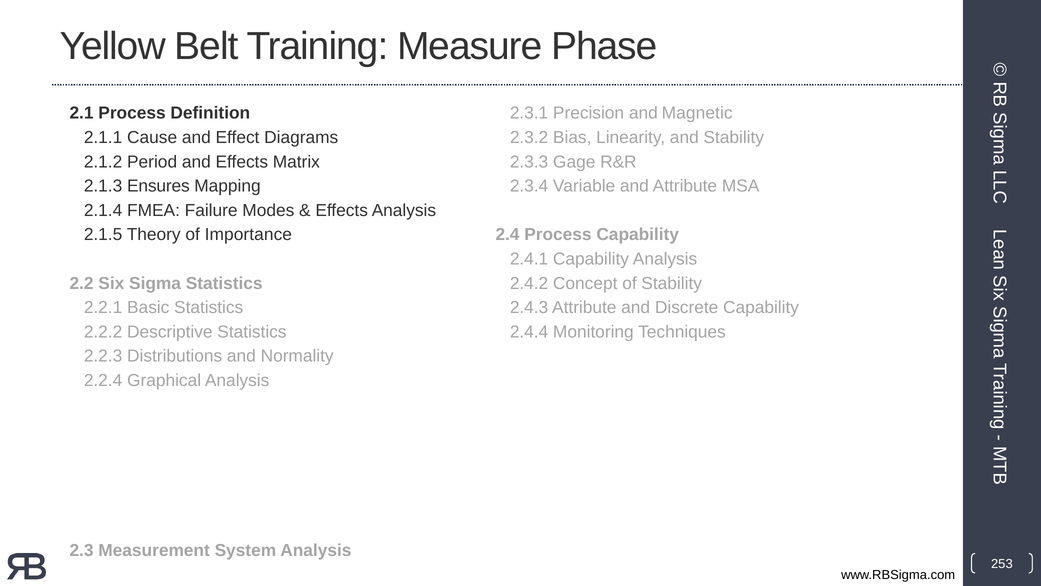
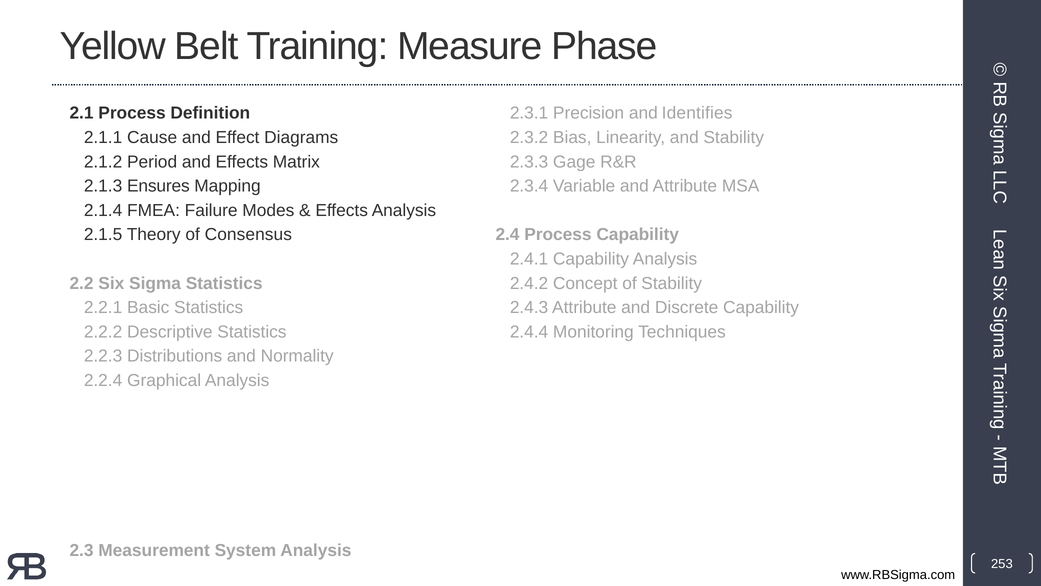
Magnetic: Magnetic -> Identifies
Importance: Importance -> Consensus
